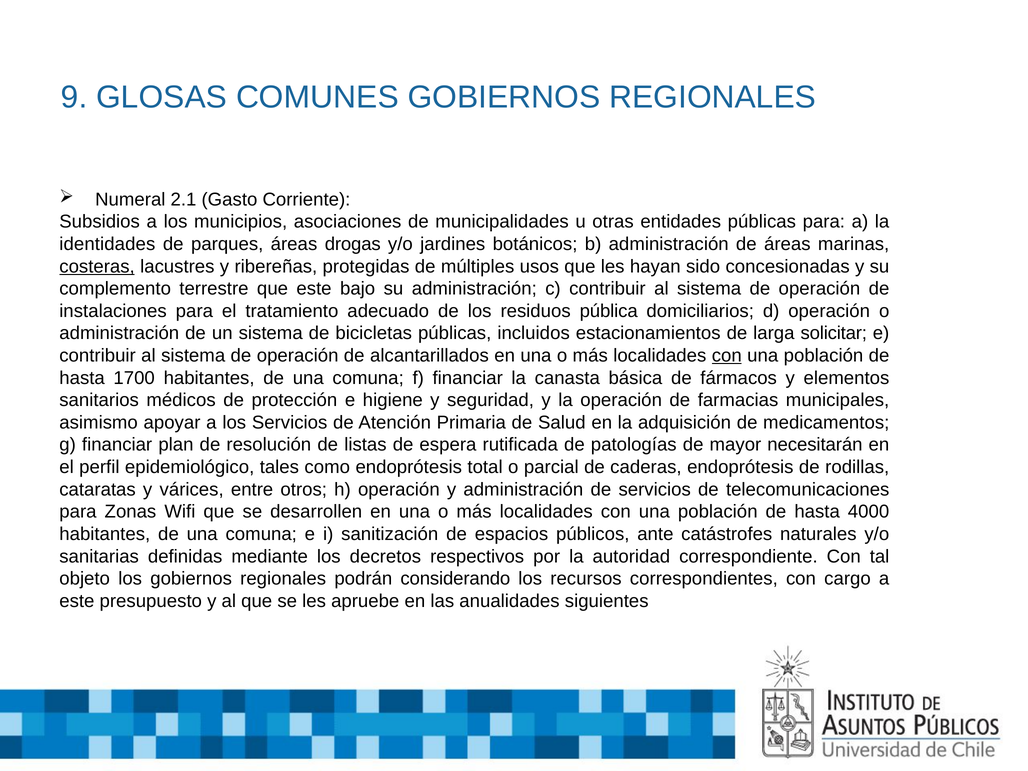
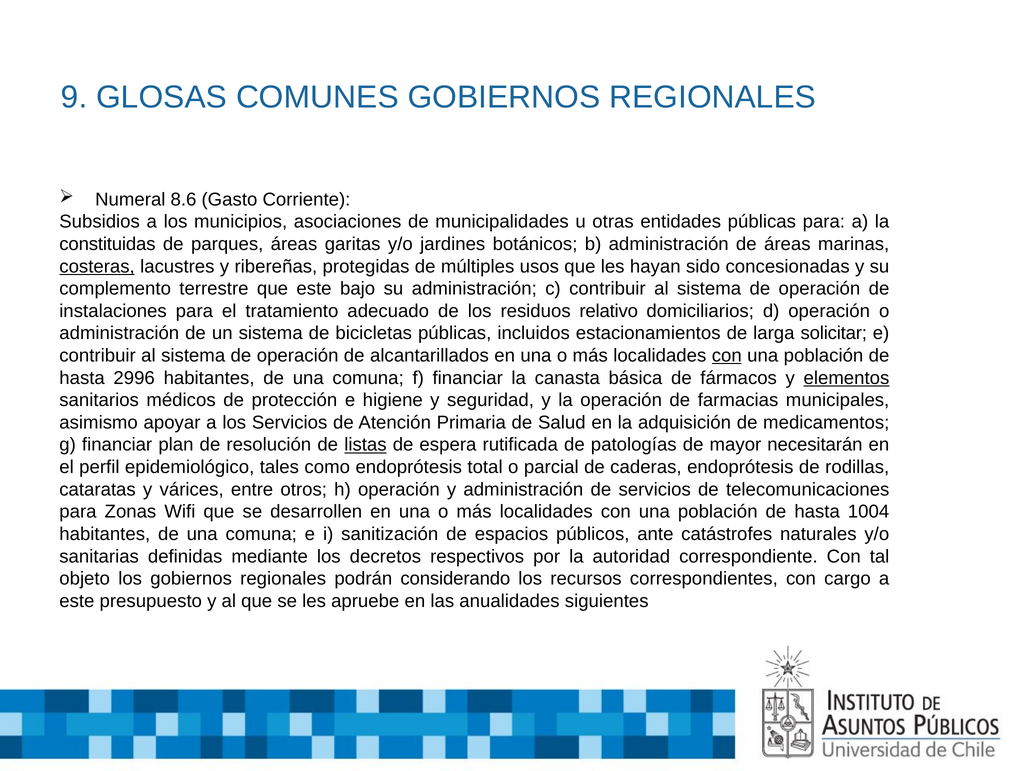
2.1: 2.1 -> 8.6
identidades: identidades -> constituidas
drogas: drogas -> garitas
pública: pública -> relativo
1700: 1700 -> 2996
elementos underline: none -> present
listas underline: none -> present
4000: 4000 -> 1004
